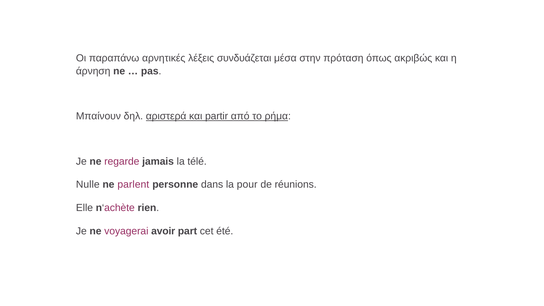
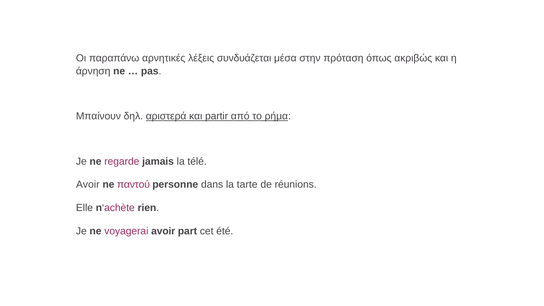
Nulle at (88, 185): Nulle -> Avoir
parlent: parlent -> παντού
pour: pour -> tarte
